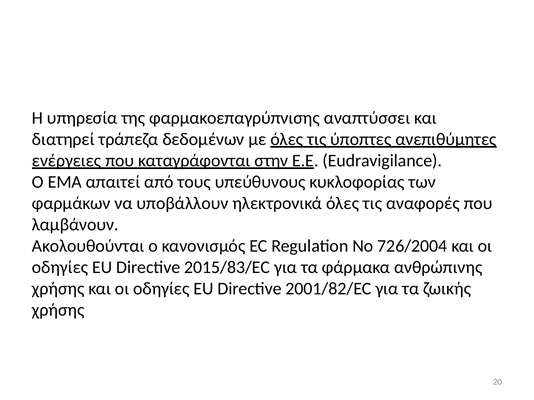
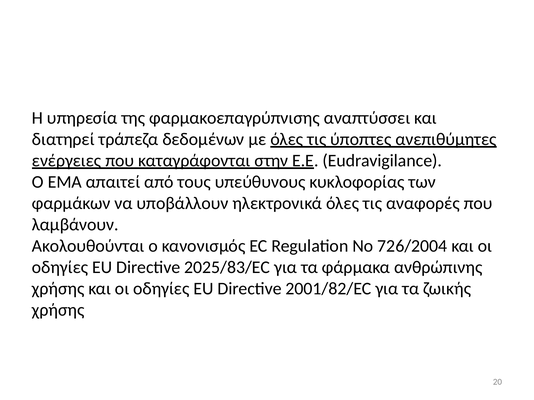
2015/83/EC: 2015/83/EC -> 2025/83/EC
